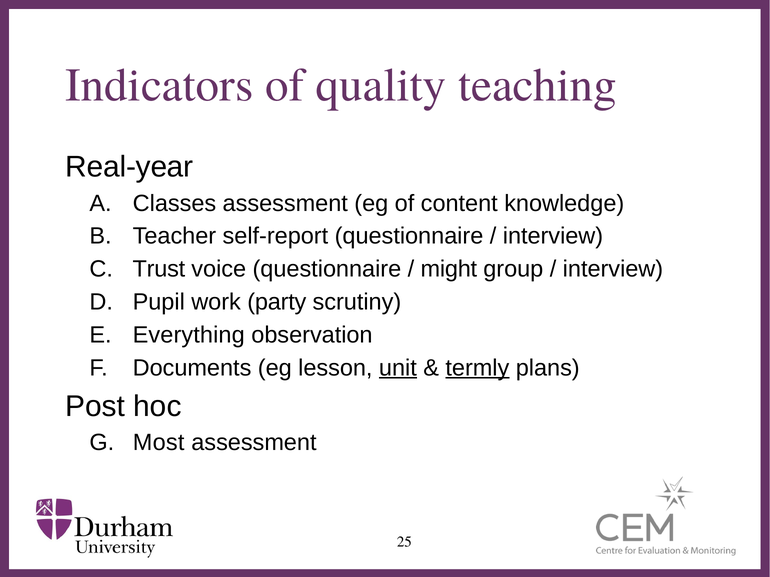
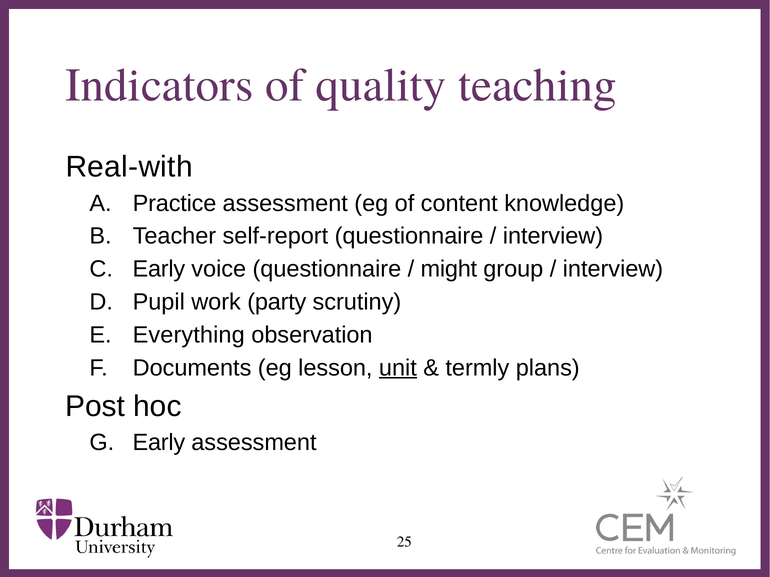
Real-year: Real-year -> Real-with
Classes: Classes -> Practice
Trust at (159, 269): Trust -> Early
termly underline: present -> none
Most at (159, 443): Most -> Early
